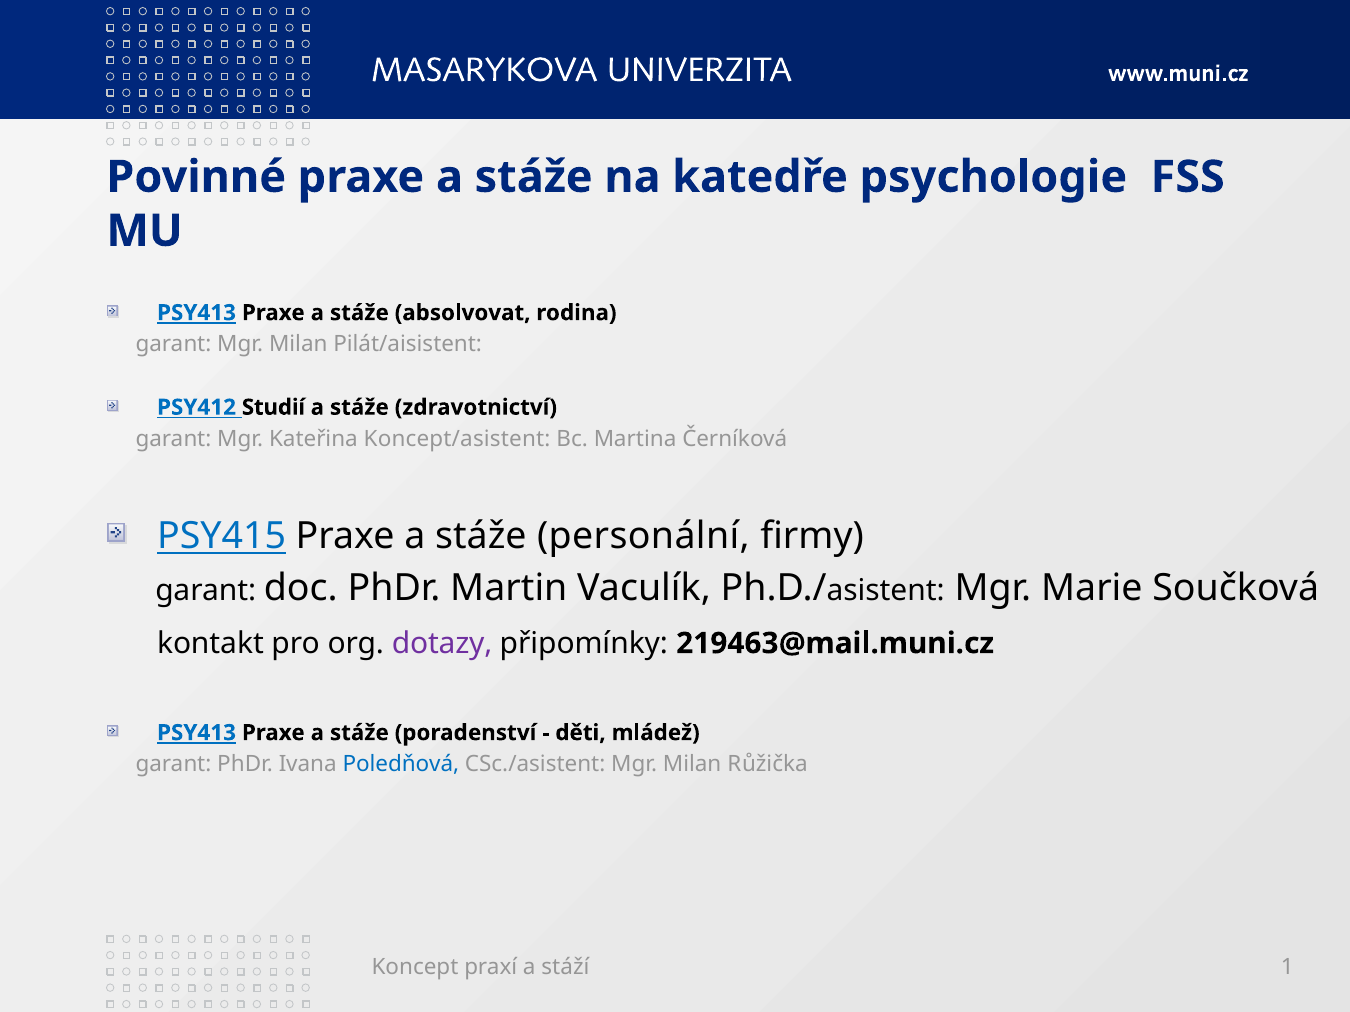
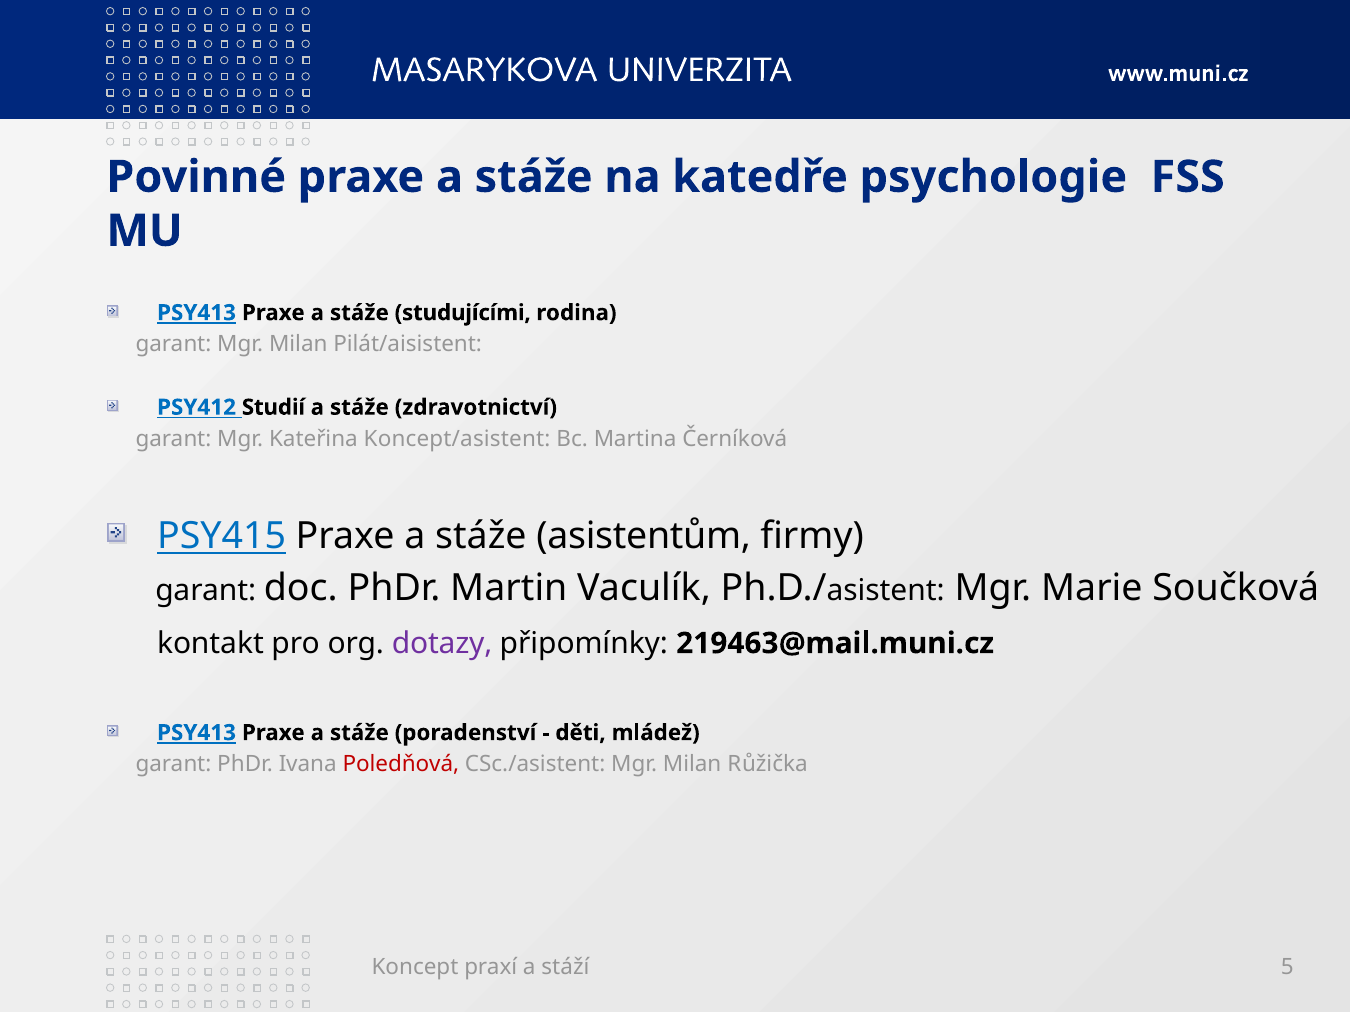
absolvovat: absolvovat -> studujícími
personální: personální -> asistentům
Poledňová colour: blue -> red
1: 1 -> 5
